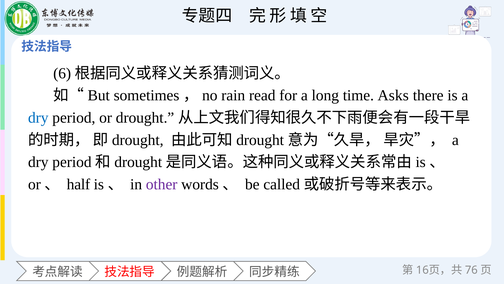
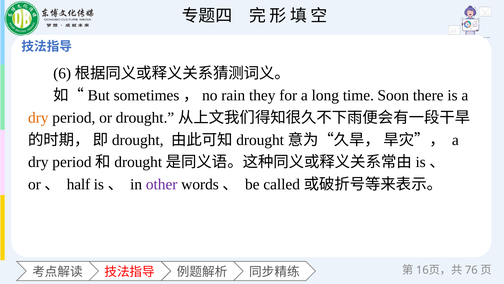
read: read -> they
Asks: Asks -> Soon
dry at (38, 118) colour: blue -> orange
